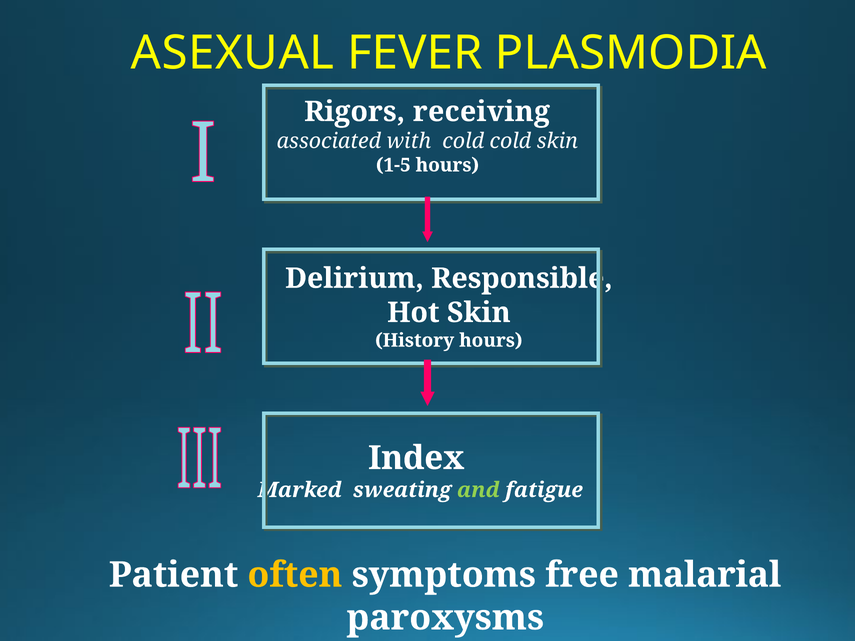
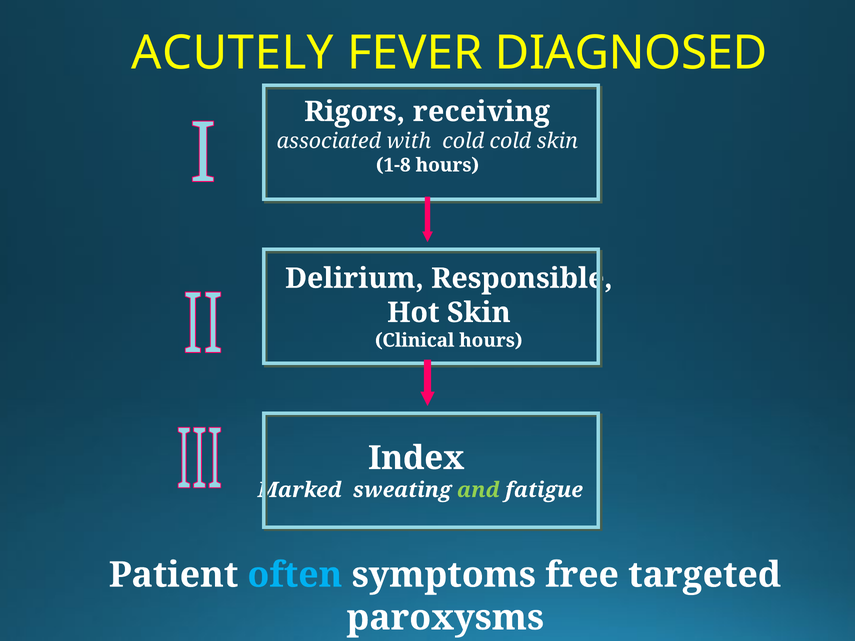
ASEXUAL: ASEXUAL -> ACUTELY
PLASMODIA: PLASMODIA -> DIAGNOSED
1-5: 1-5 -> 1-8
History: History -> Clinical
often colour: yellow -> light blue
malarial: malarial -> targeted
